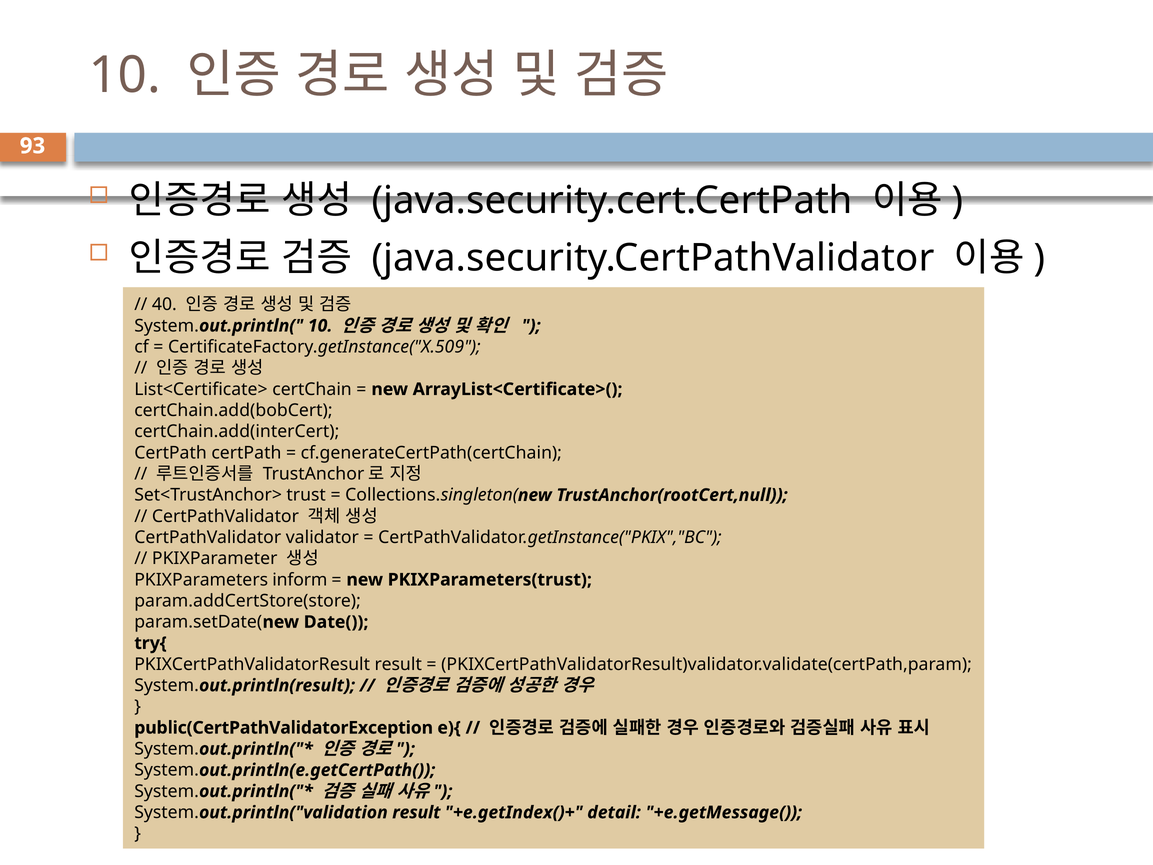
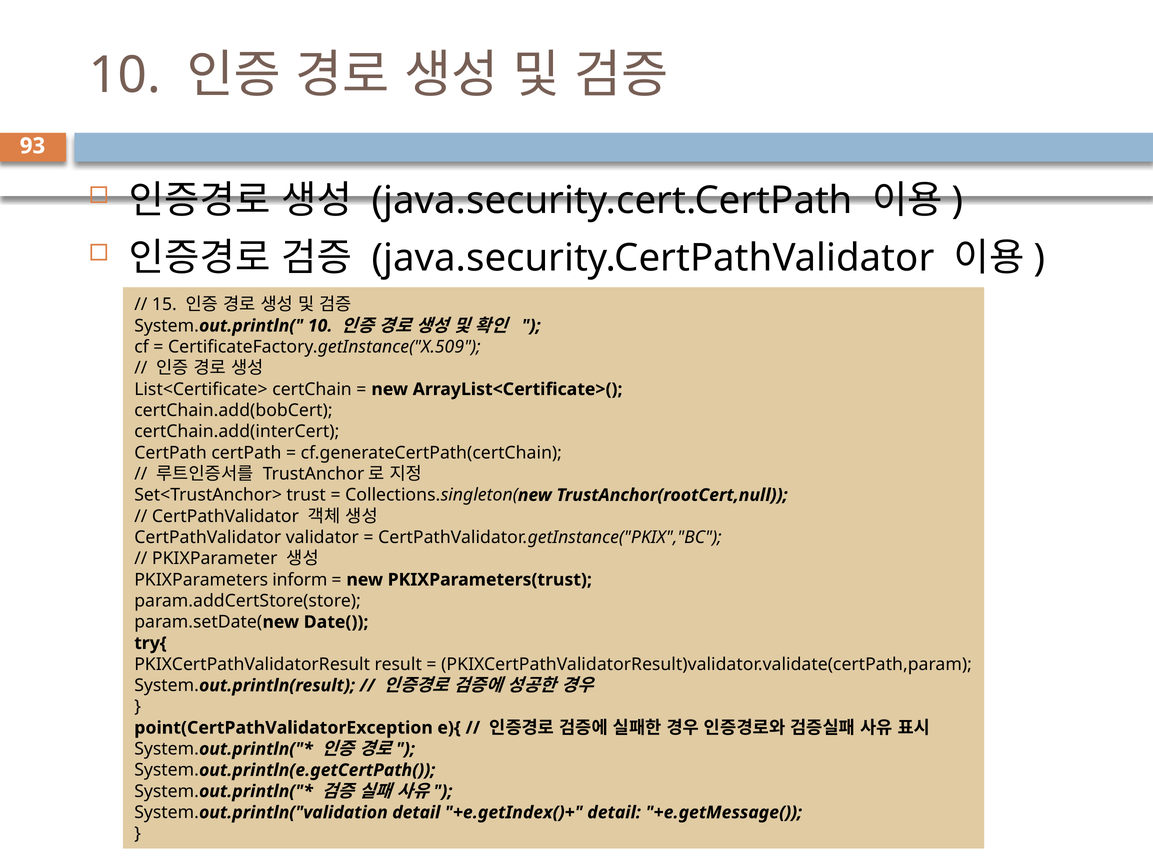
40: 40 -> 15
public(CertPathValidatorException: public(CertPathValidatorException -> point(CertPathValidatorException
System.out.println("validation result: result -> detail
